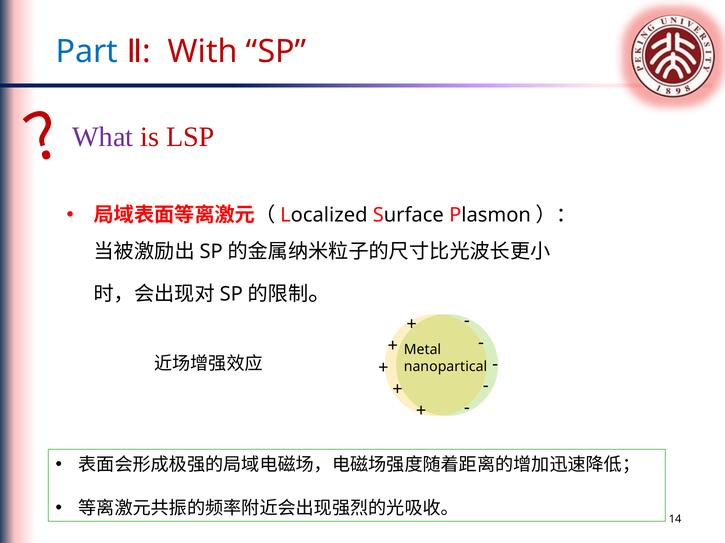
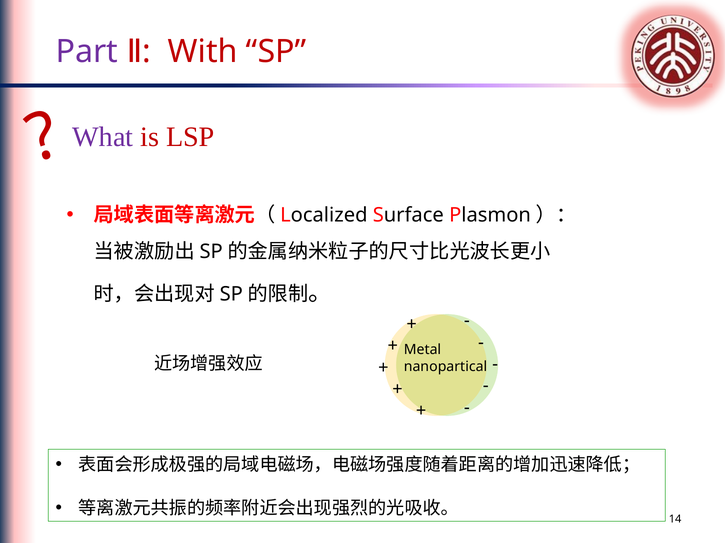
Part colour: blue -> purple
